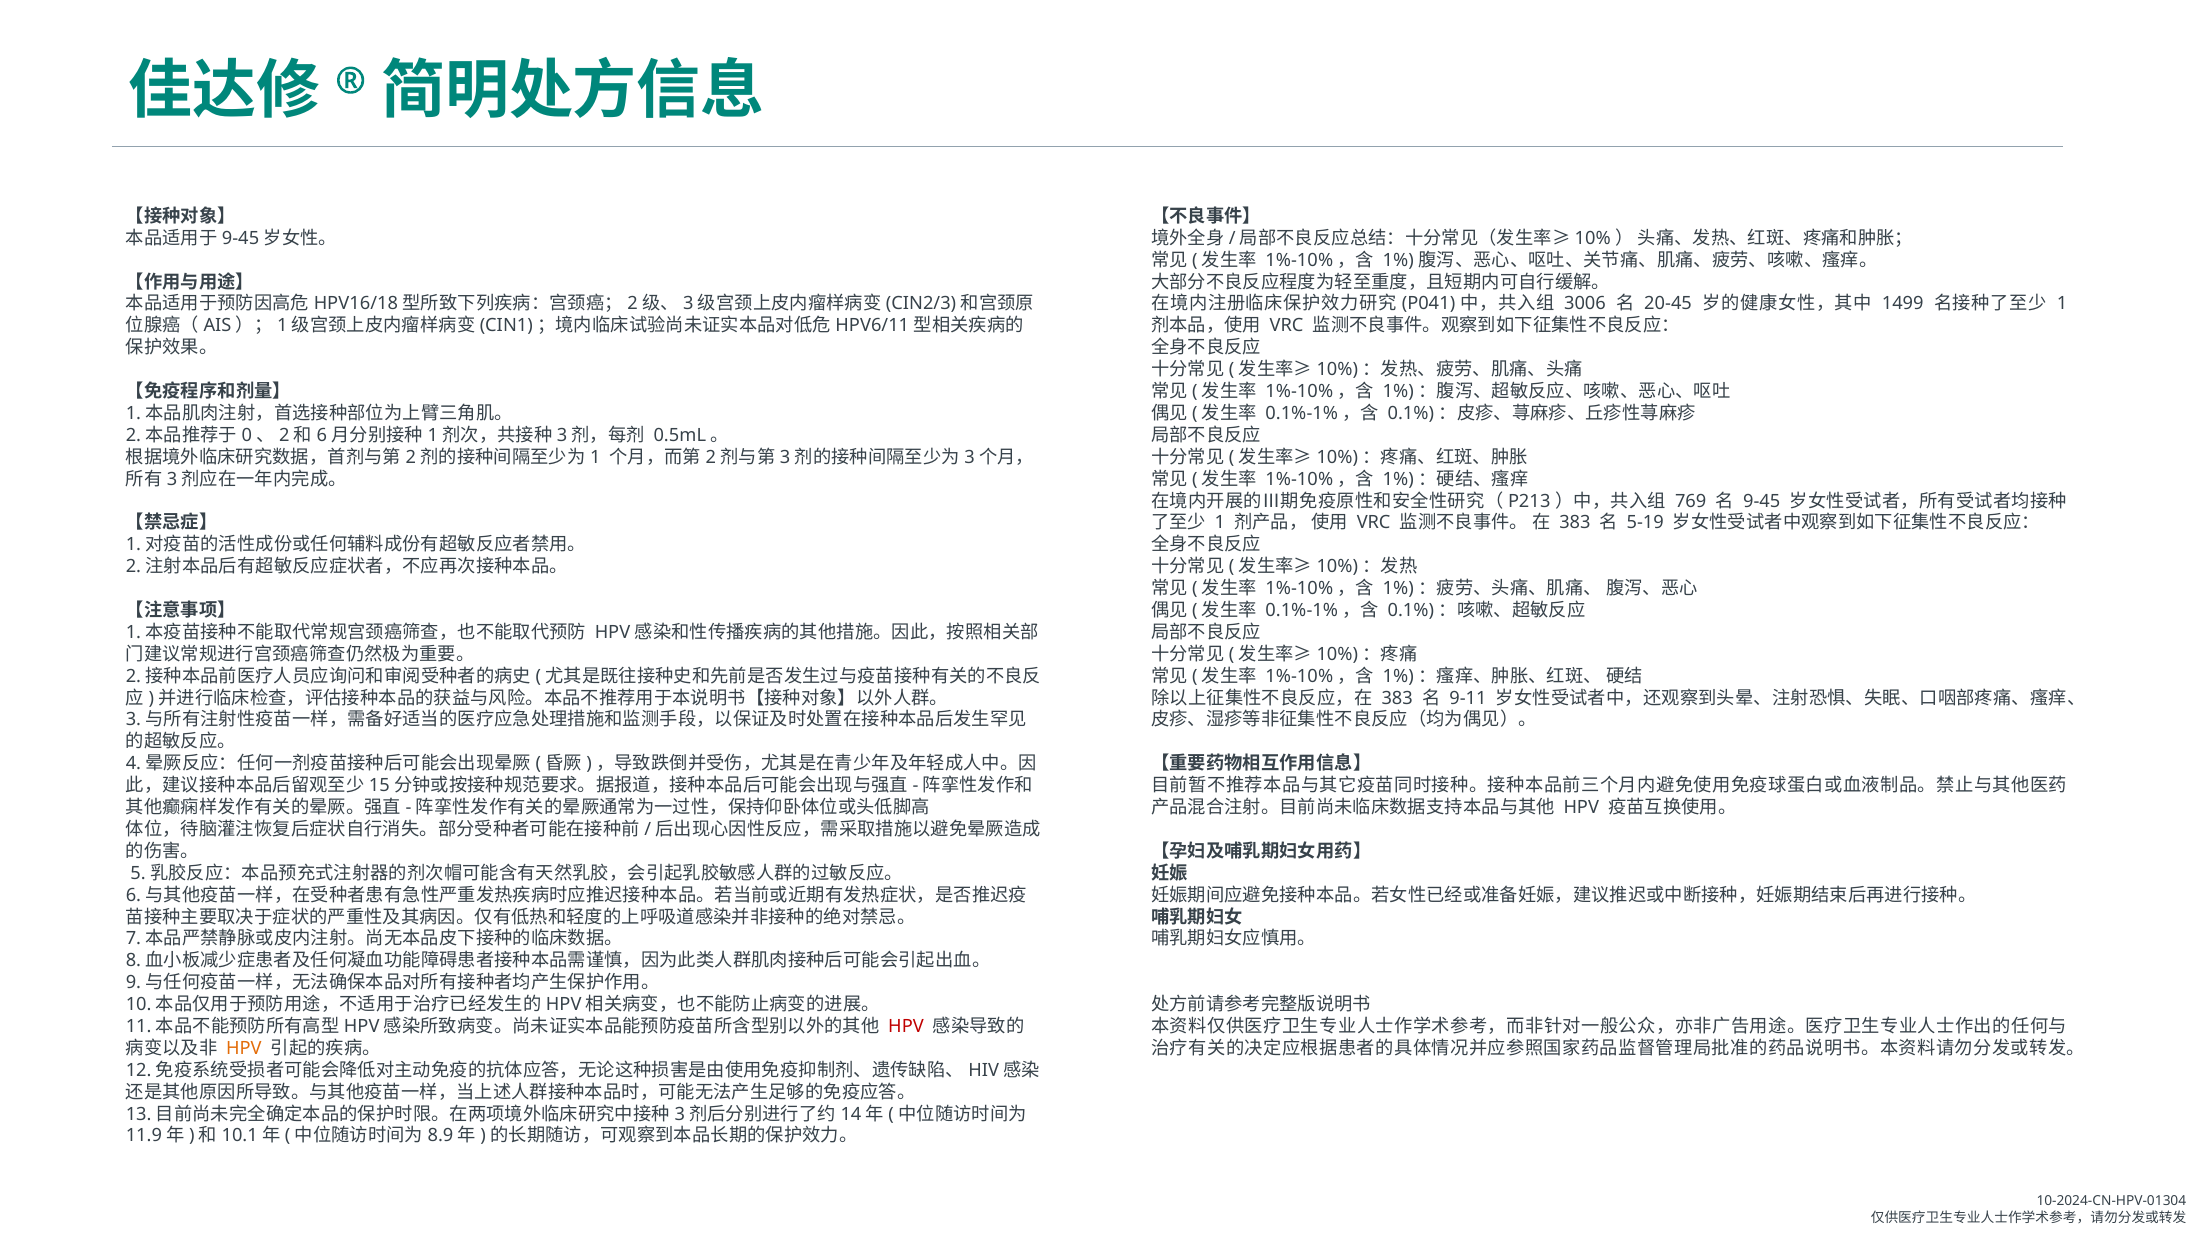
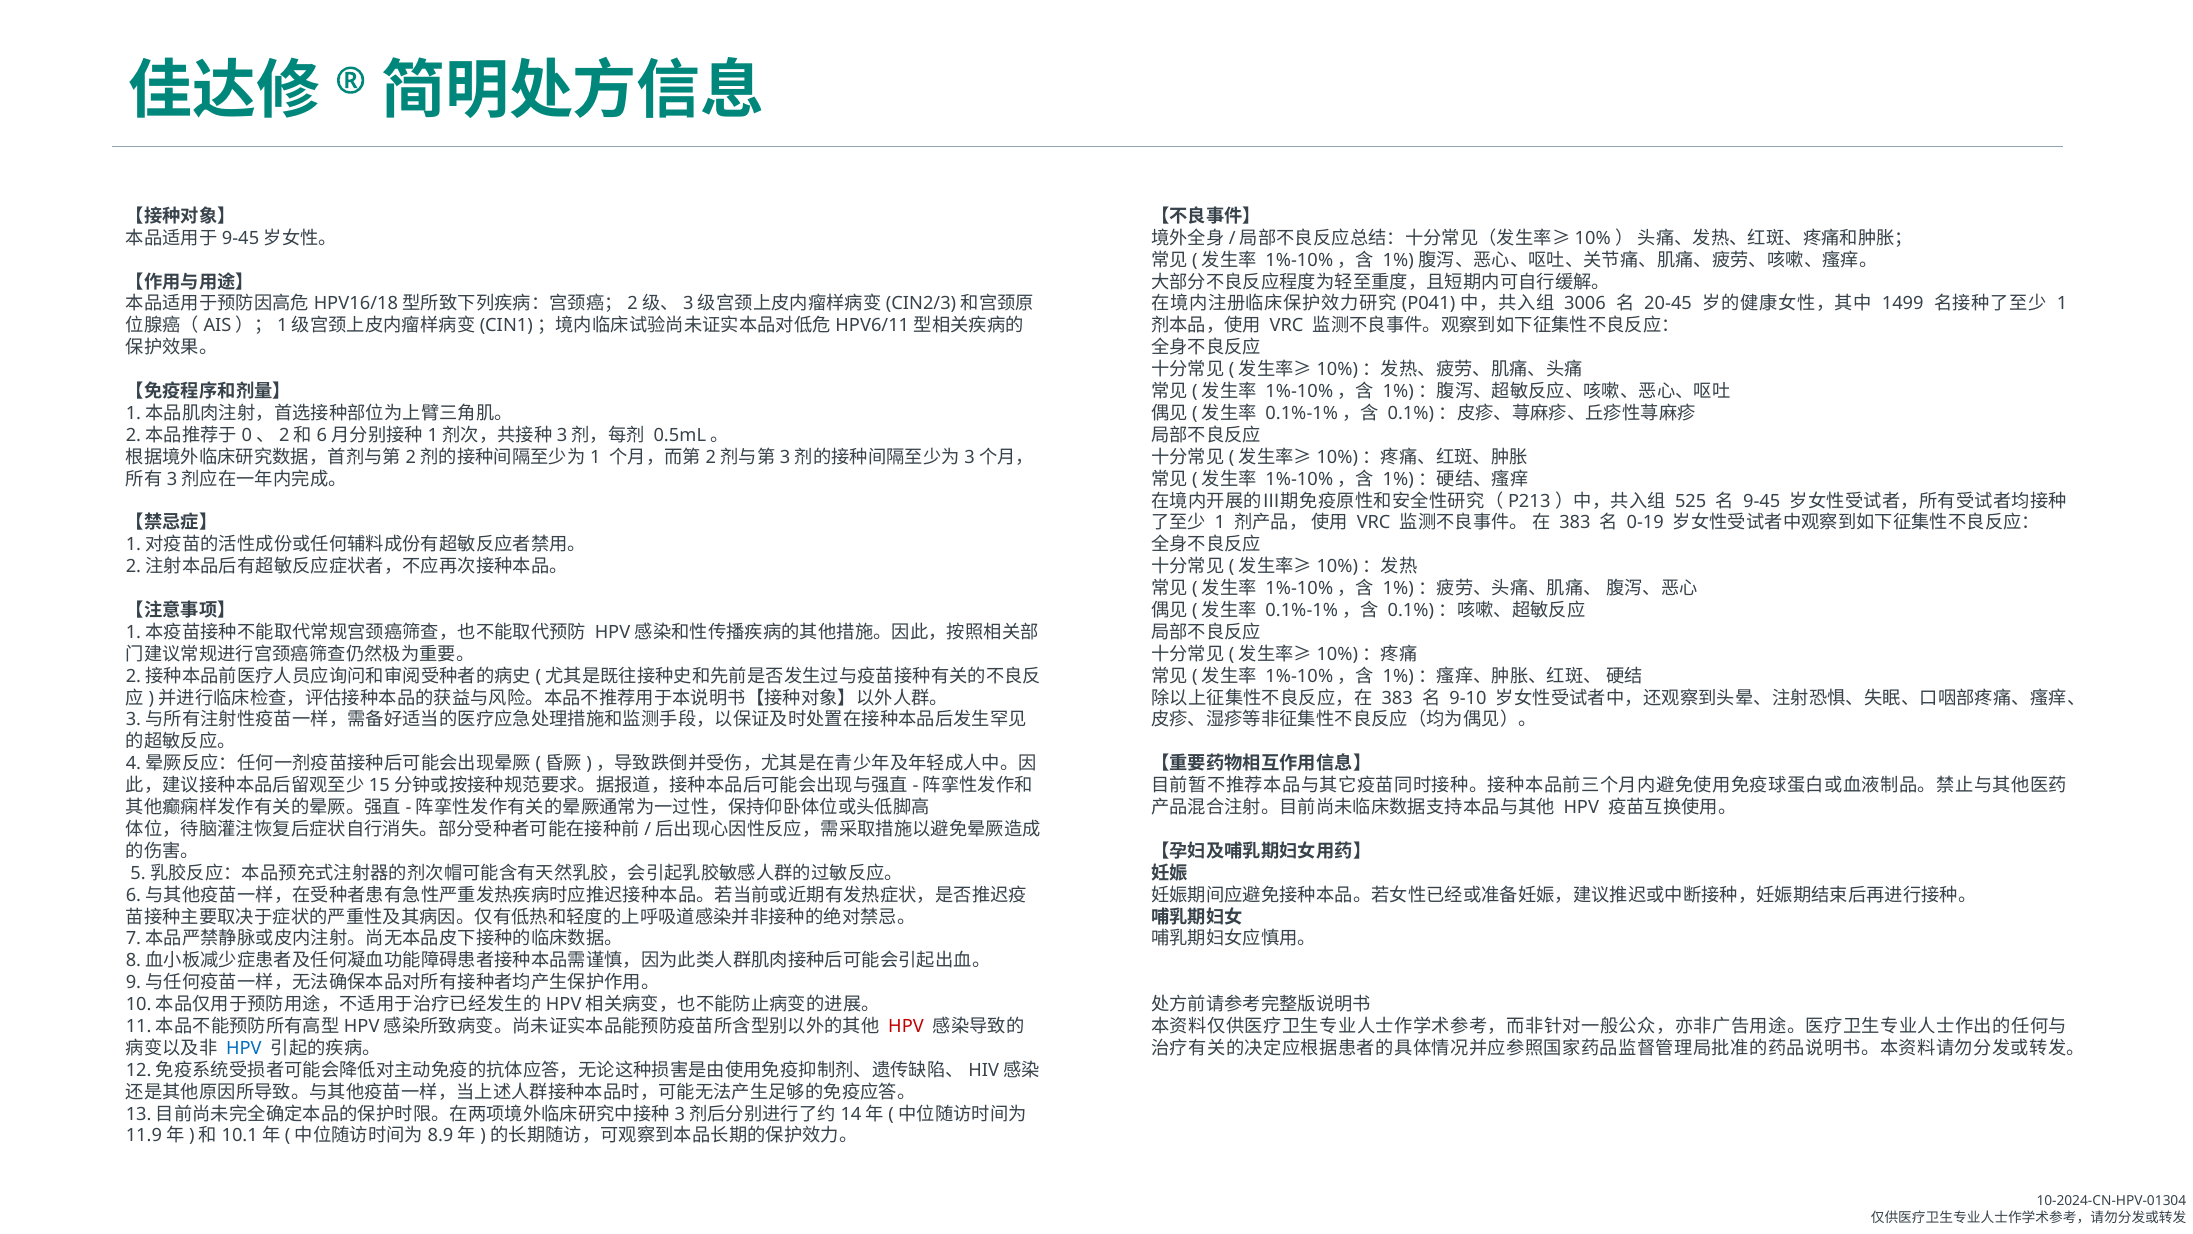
769: 769 -> 525
5-19: 5-19 -> 0-19
9-11: 9-11 -> 9-10
HPV at (244, 1048) colour: orange -> blue
